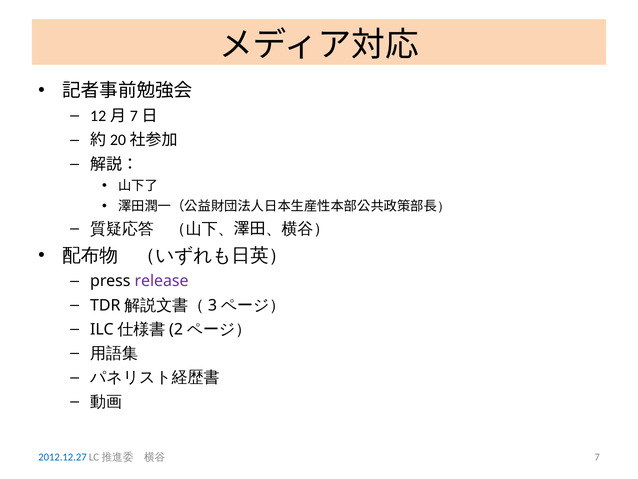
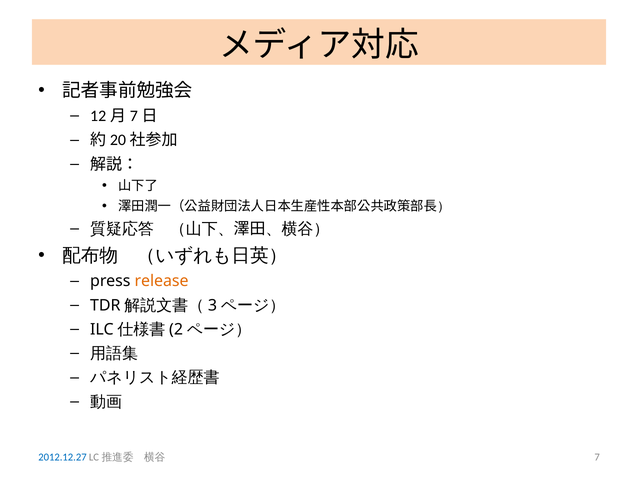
release colour: purple -> orange
